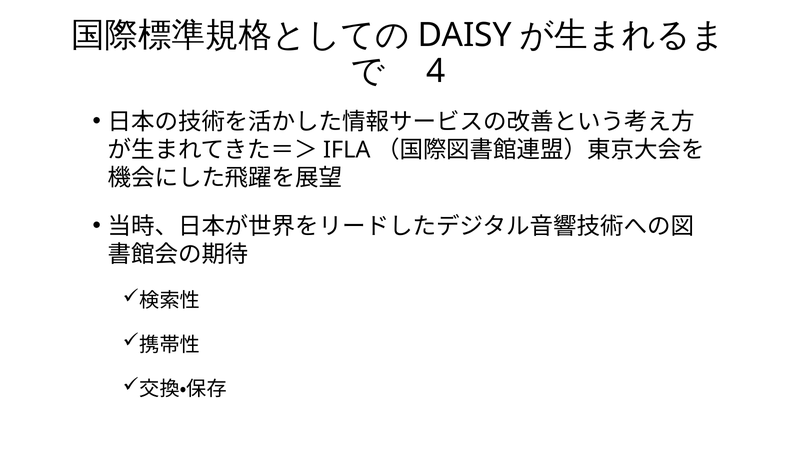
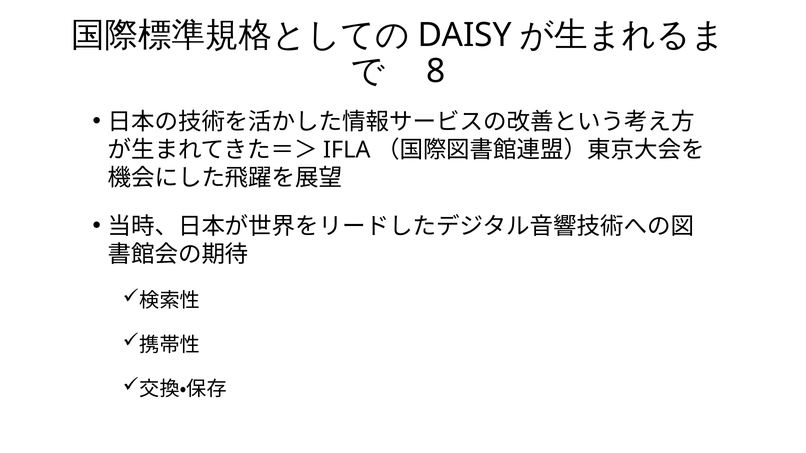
4: 4 -> 8
